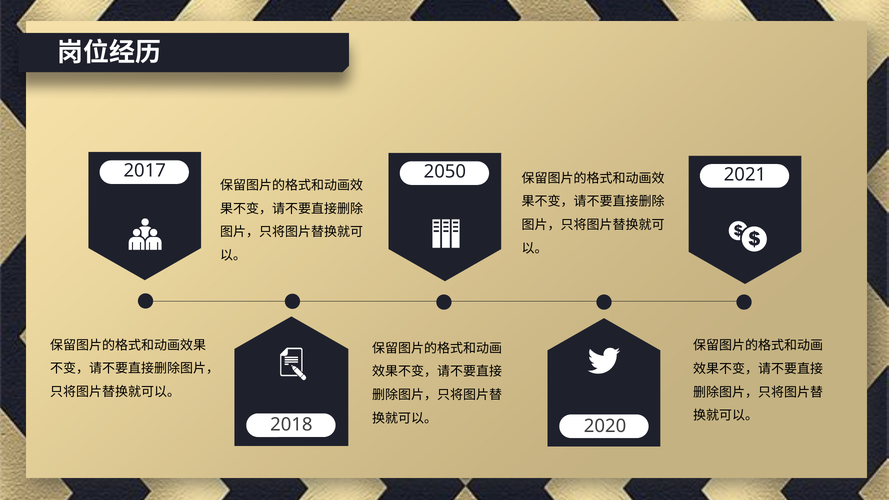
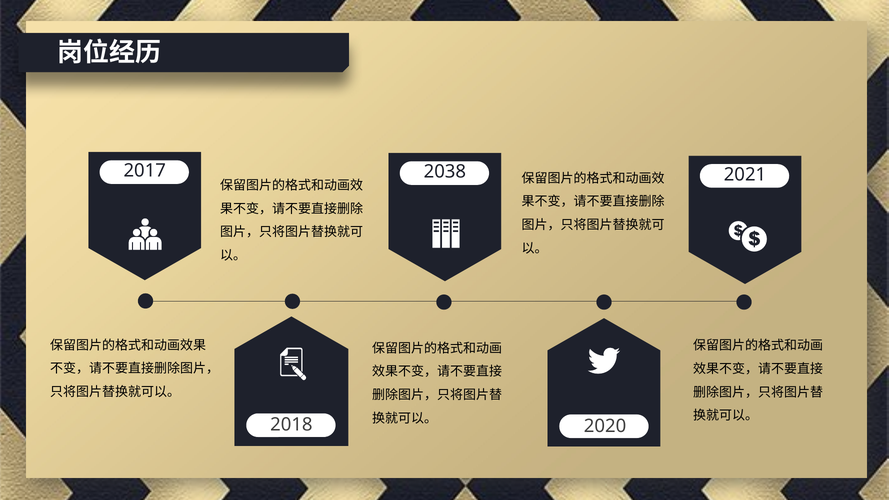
2050: 2050 -> 2038
